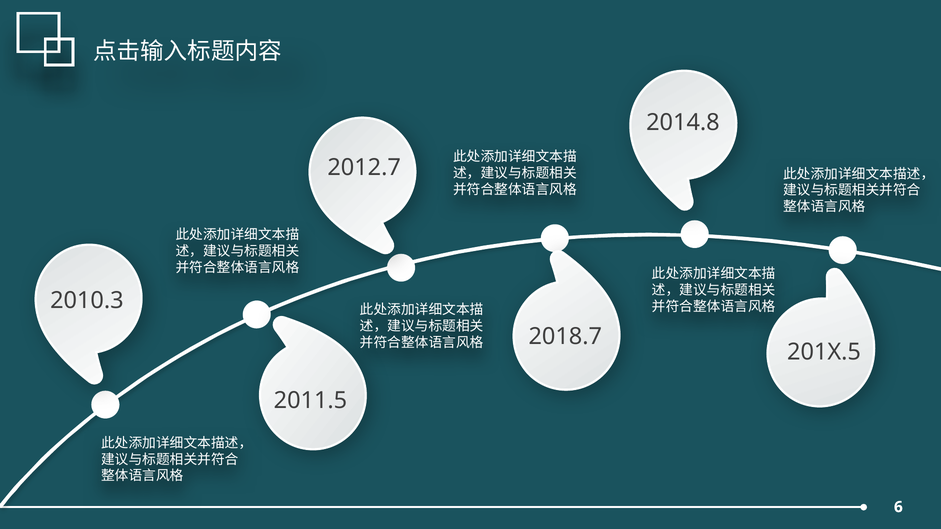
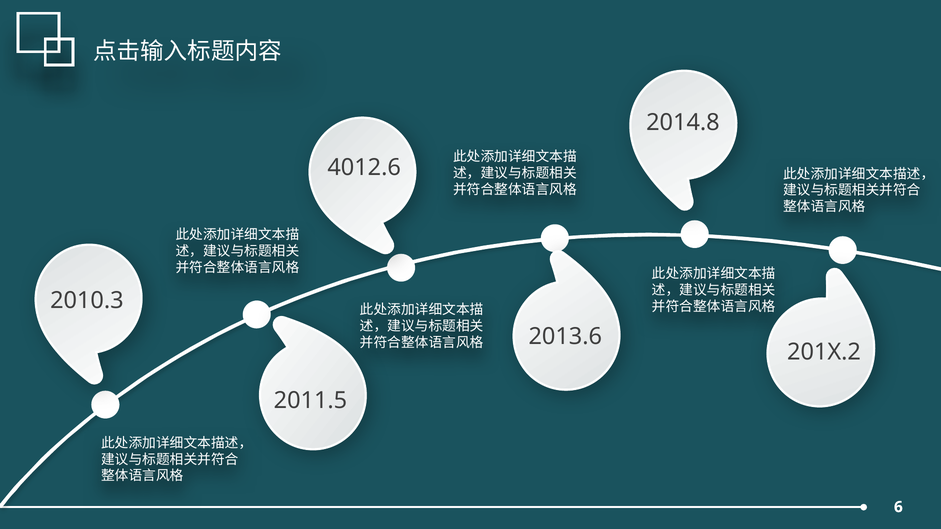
2012.7: 2012.7 -> 4012.6
2018.7: 2018.7 -> 2013.6
201X.5: 201X.5 -> 201X.2
